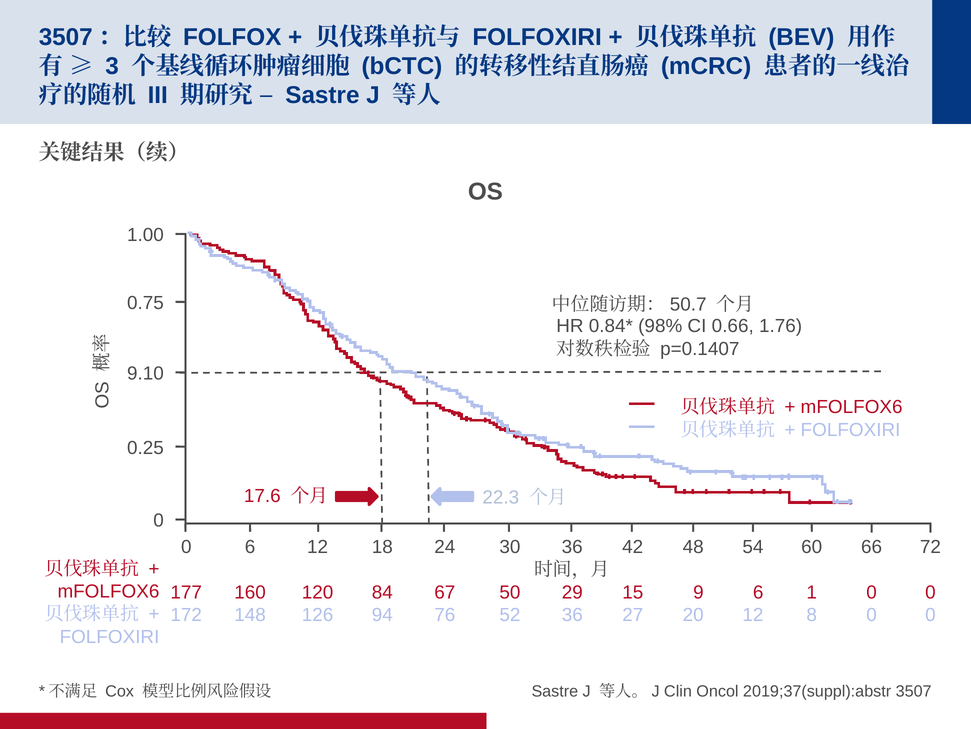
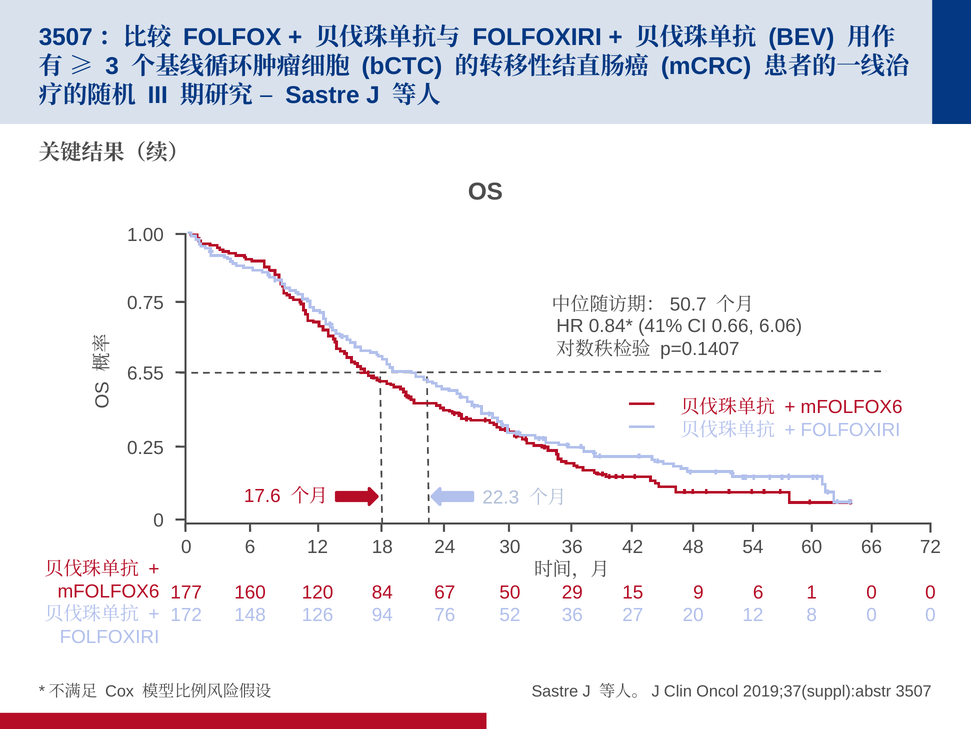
98%: 98% -> 41%
1.76: 1.76 -> 6.06
9.10: 9.10 -> 6.55
